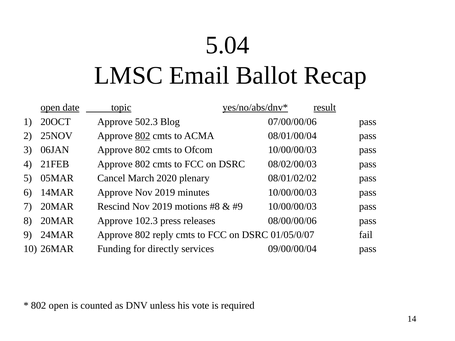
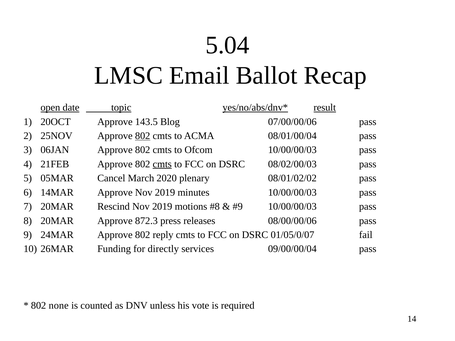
502.3: 502.3 -> 143.5
cmts at (162, 164) underline: none -> present
102.3: 102.3 -> 872.3
802 open: open -> none
